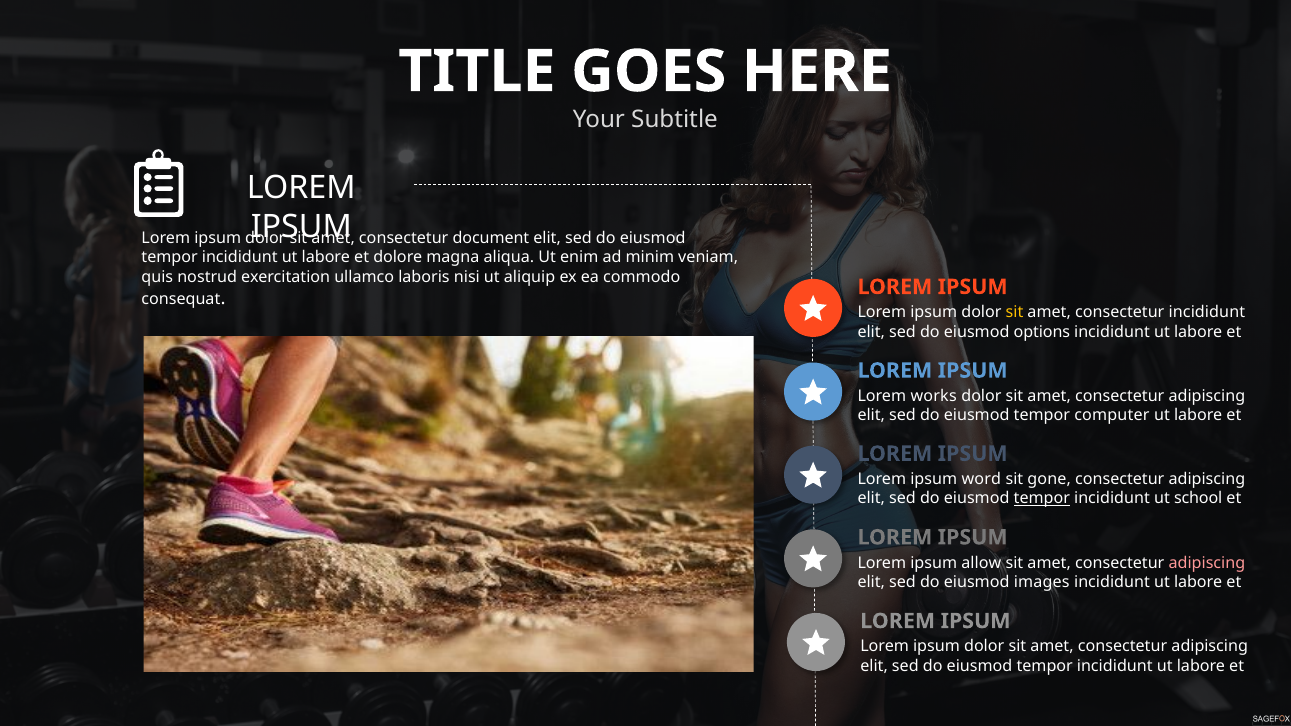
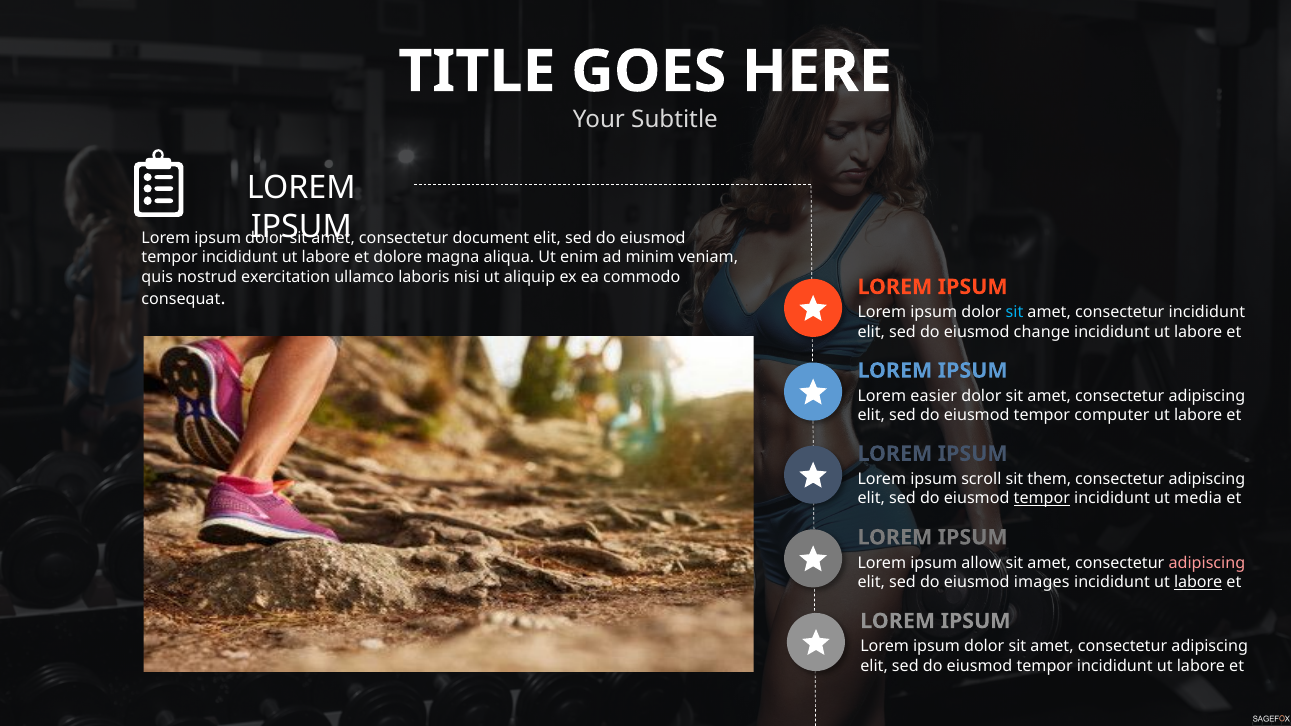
sit at (1015, 312) colour: yellow -> light blue
options: options -> change
works: works -> easier
word: word -> scroll
gone: gone -> them
school: school -> media
labore at (1198, 582) underline: none -> present
